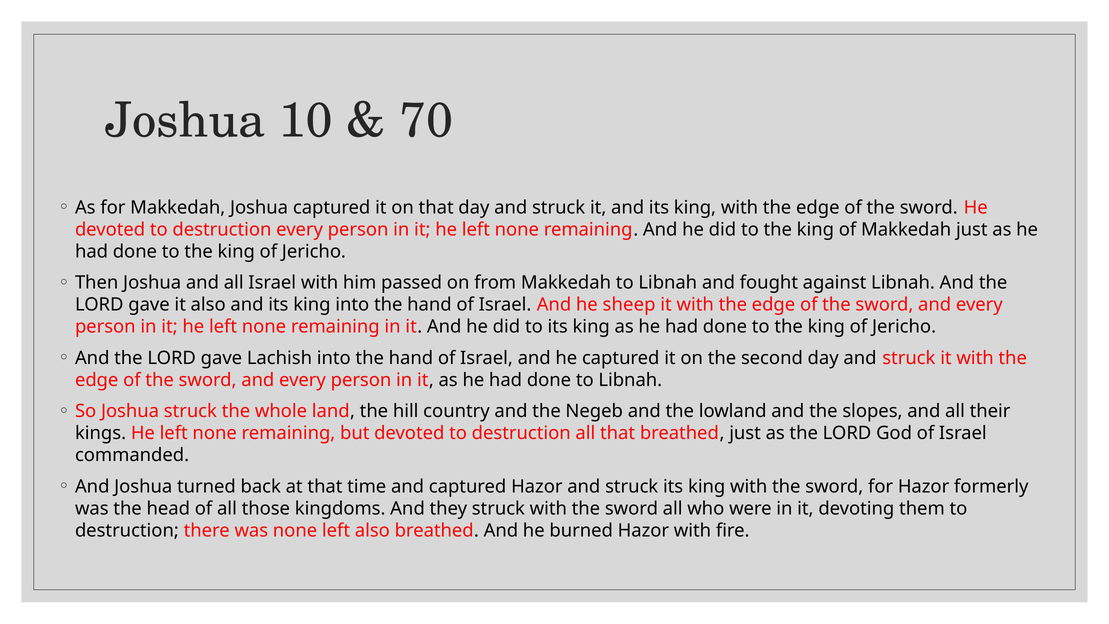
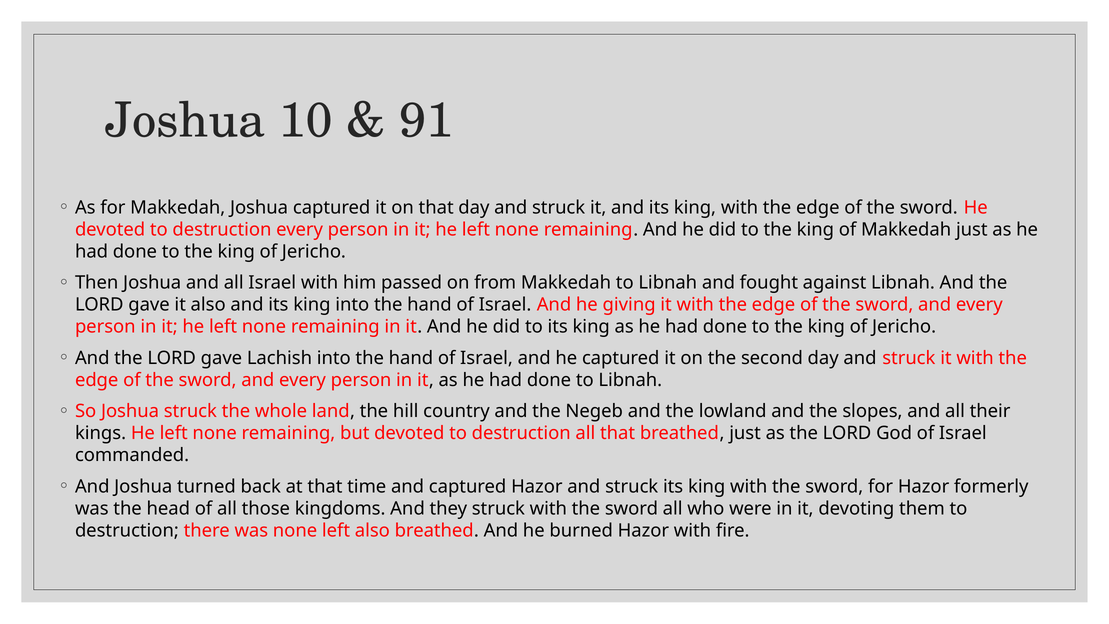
70: 70 -> 91
sheep: sheep -> giving
